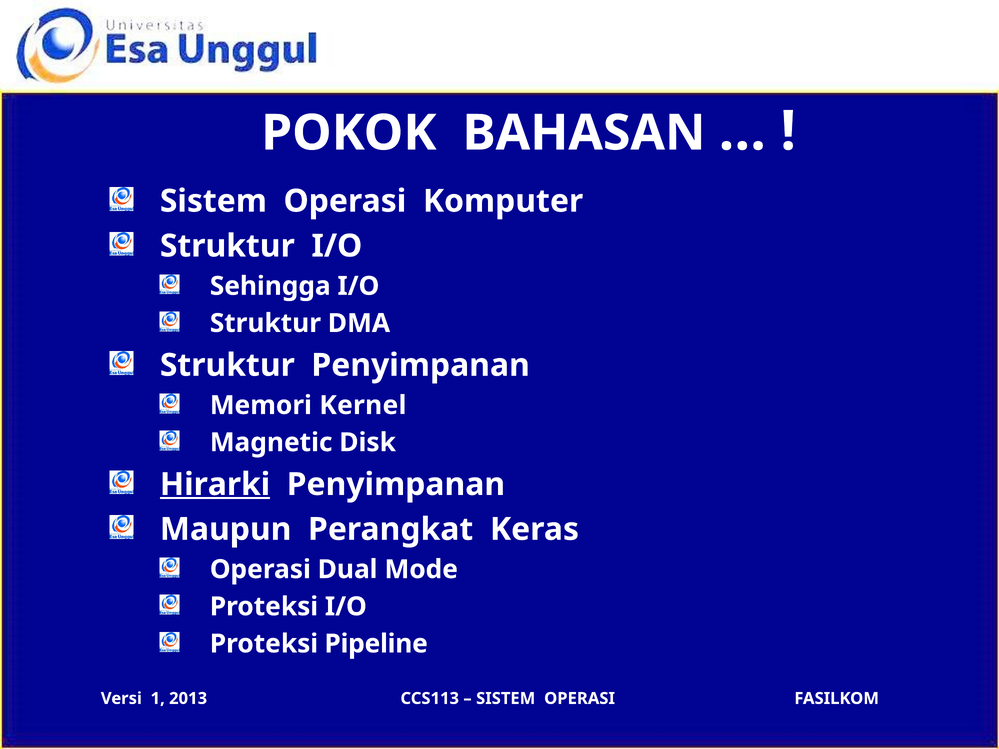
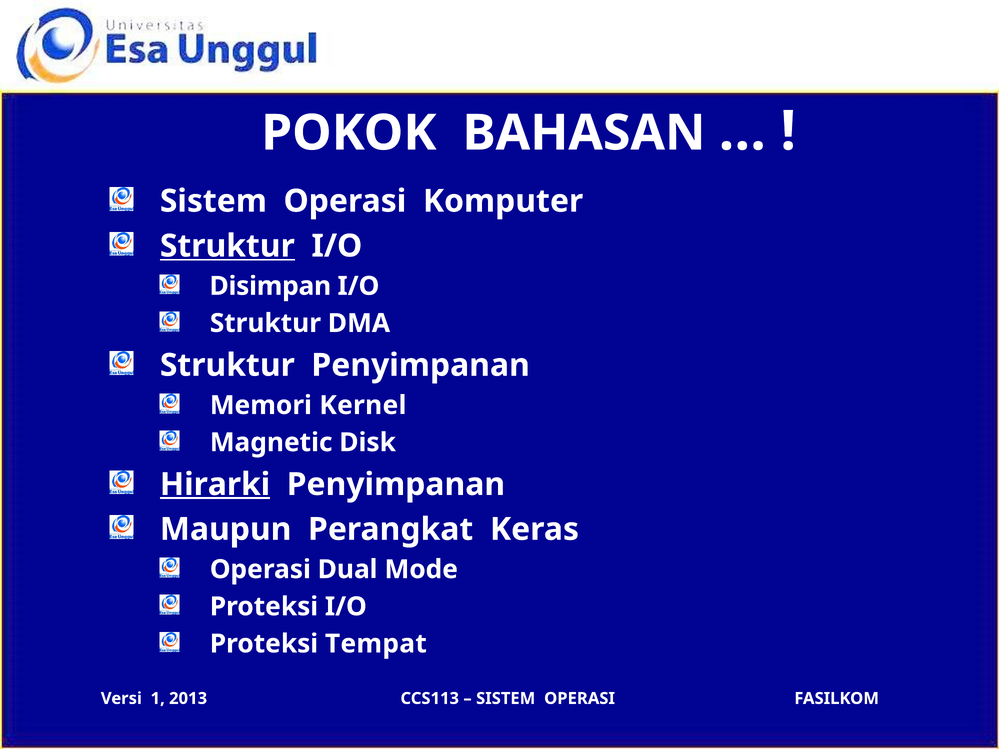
Struktur at (227, 246) underline: none -> present
Sehingga: Sehingga -> Disimpan
Pipeline: Pipeline -> Tempat
